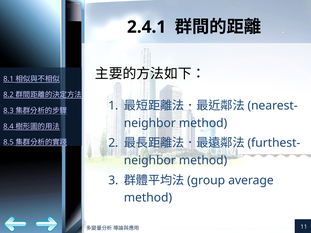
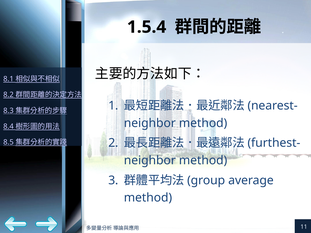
2.4.1: 2.4.1 -> 1.5.4
